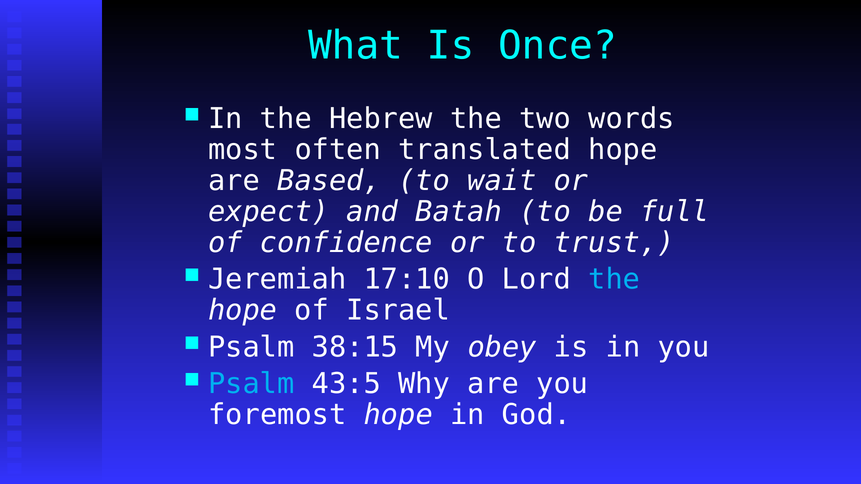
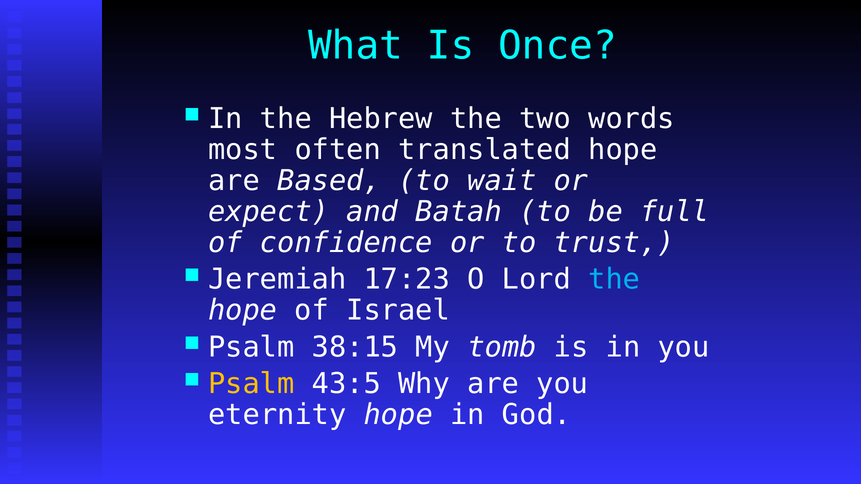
17:10: 17:10 -> 17:23
obey: obey -> tomb
Psalm at (251, 384) colour: light blue -> yellow
foremost: foremost -> eternity
